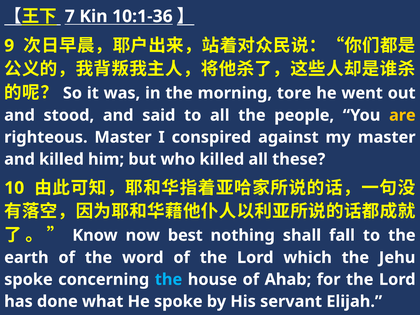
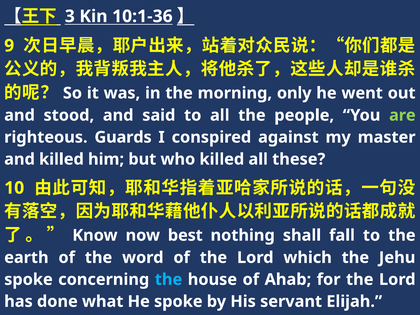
7: 7 -> 3
tore: tore -> only
are colour: yellow -> light green
righteous Master: Master -> Guards
